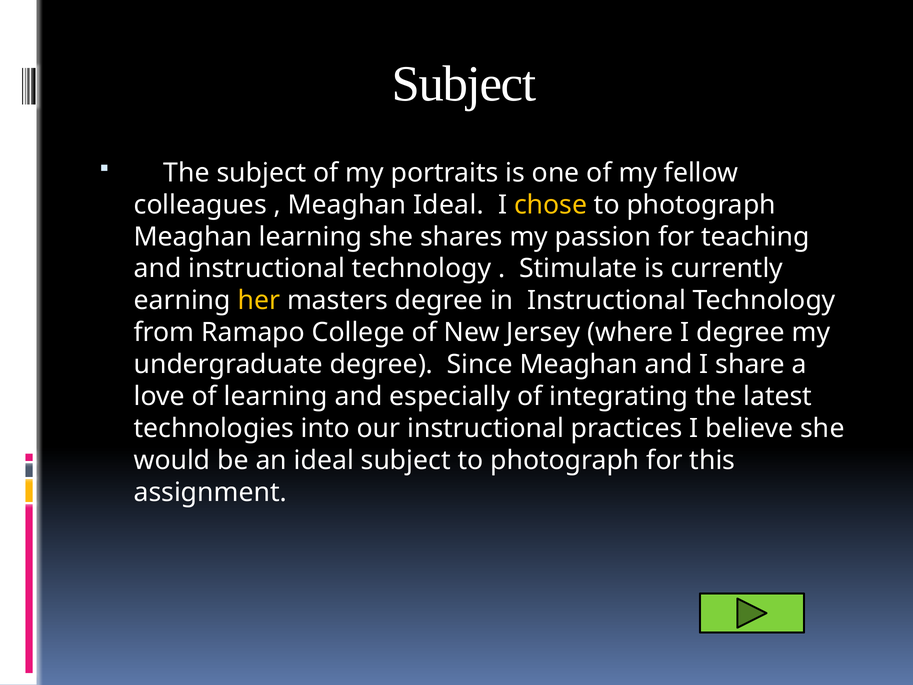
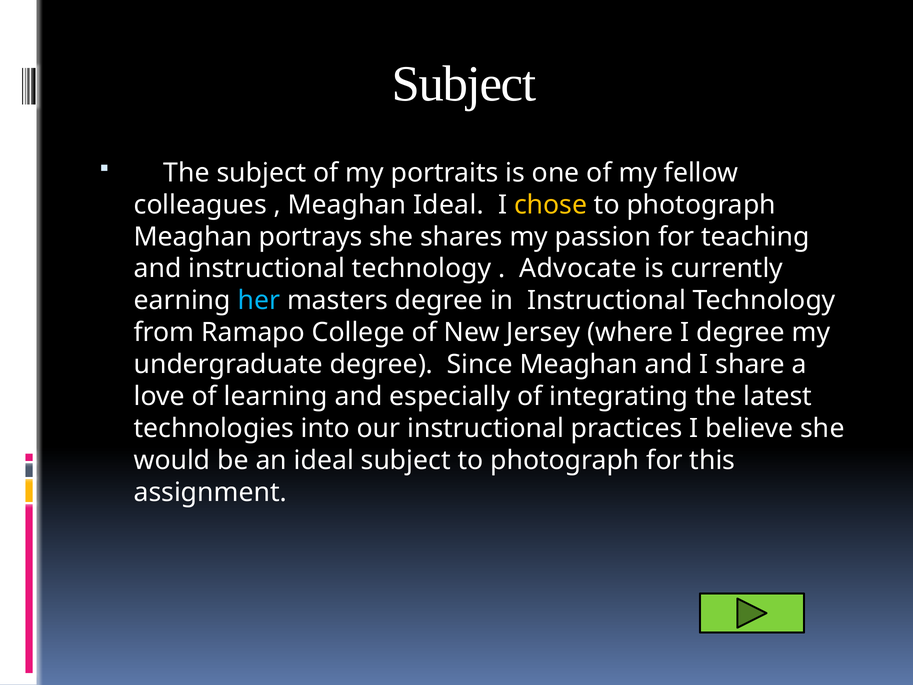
Meaghan learning: learning -> portrays
Stimulate: Stimulate -> Advocate
her colour: yellow -> light blue
